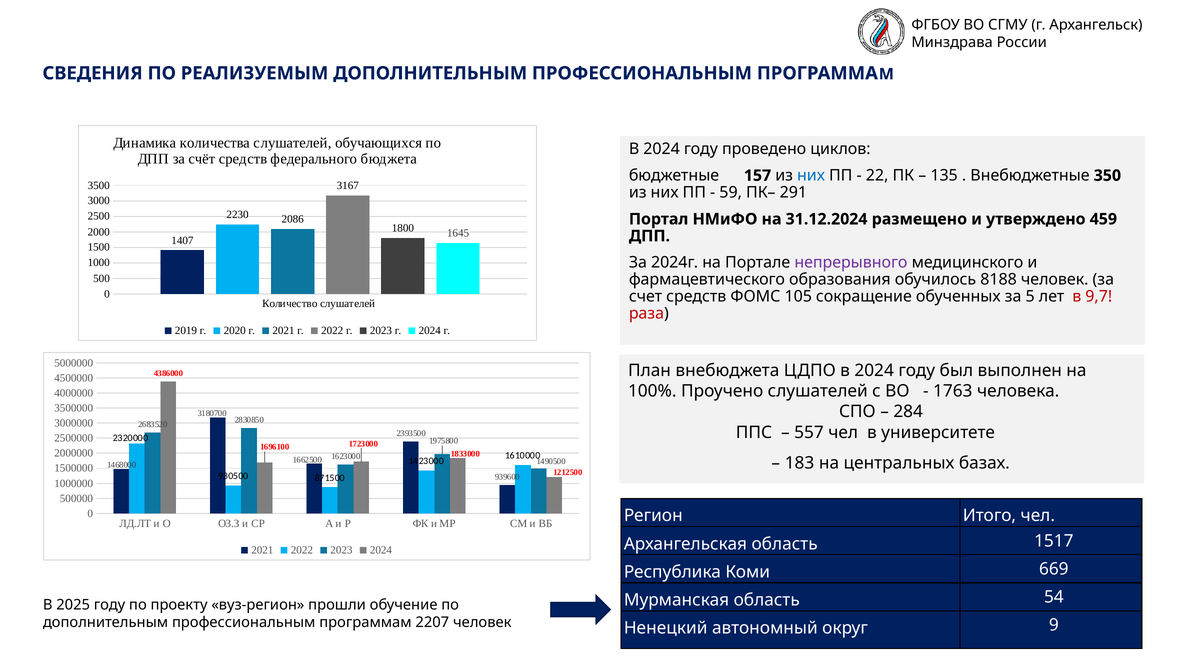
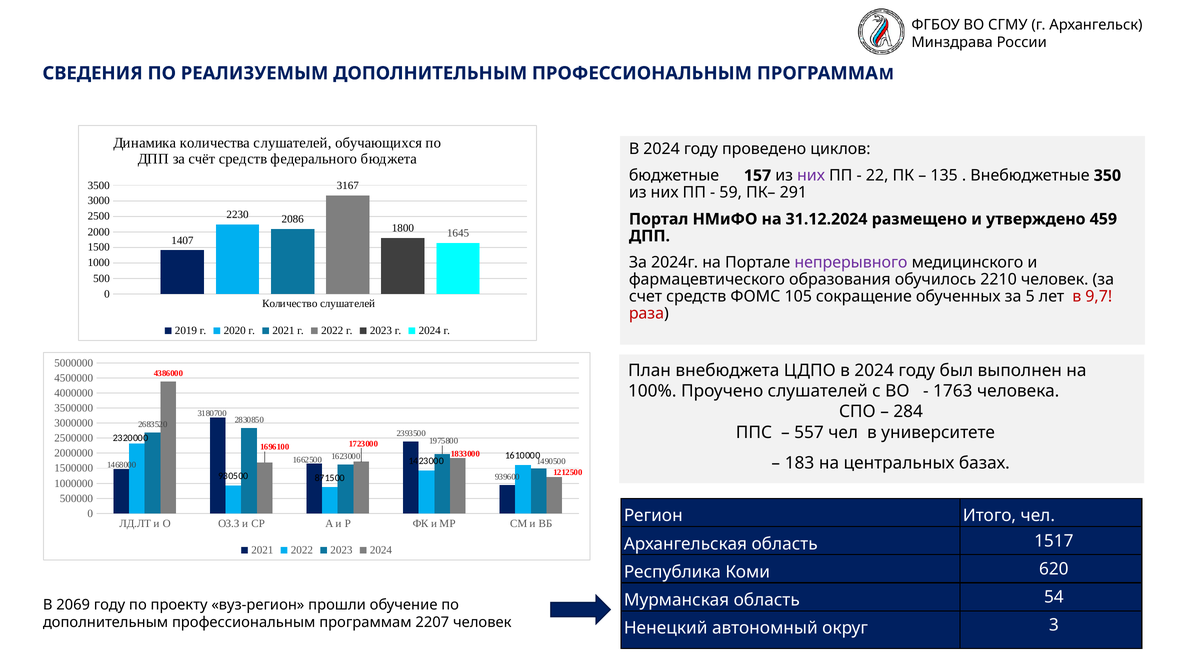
них at (811, 176) colour: blue -> purple
8188: 8188 -> 2210
669: 669 -> 620
2025: 2025 -> 2069
9: 9 -> 3
